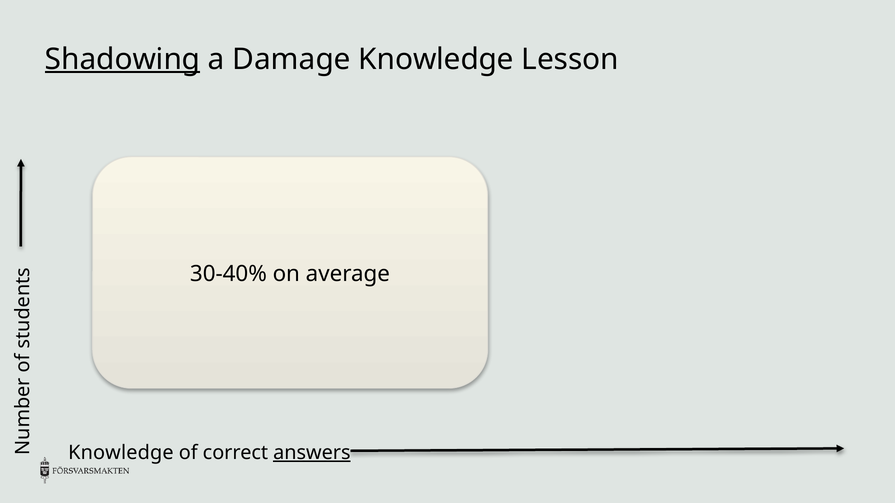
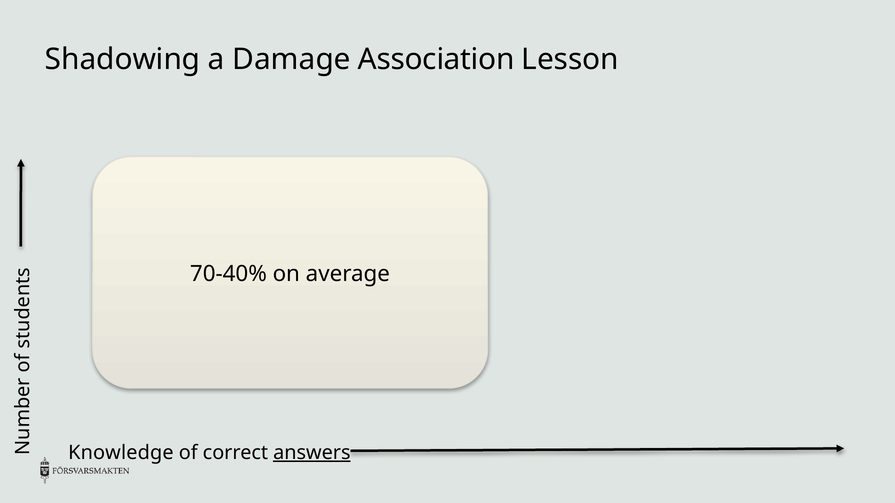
Shadowing underline: present -> none
Damage Knowledge: Knowledge -> Association
30-40%: 30-40% -> 70-40%
